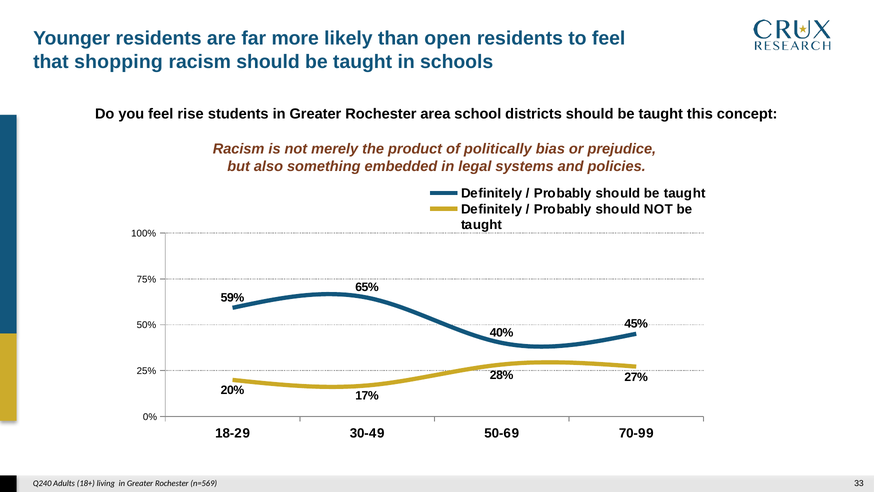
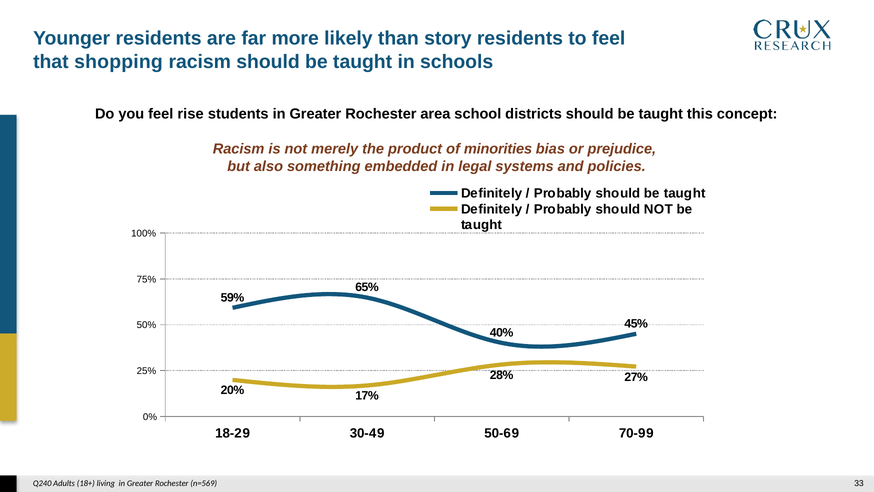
open: open -> story
politically: politically -> minorities
